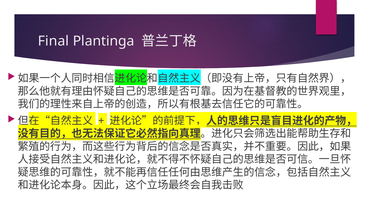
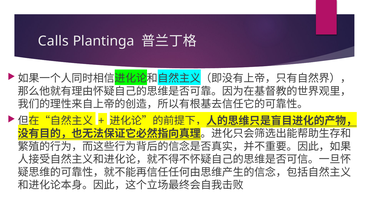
Final: Final -> Calls
